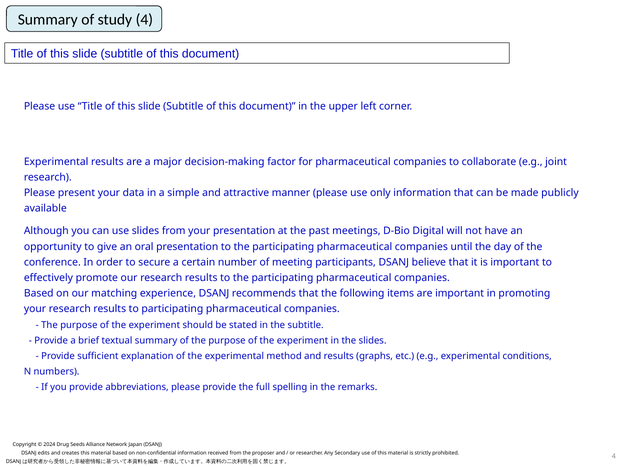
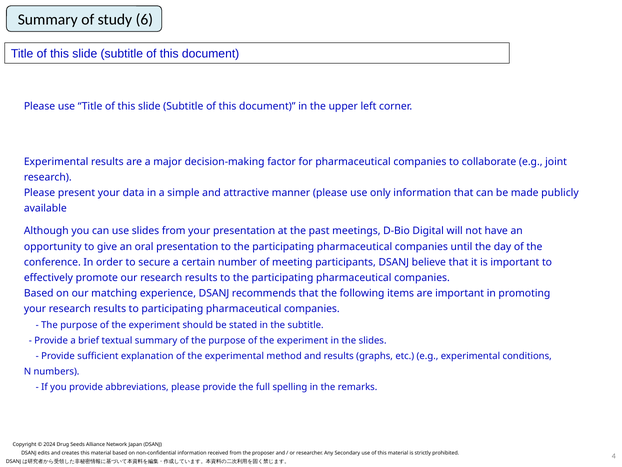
study 4: 4 -> 6
